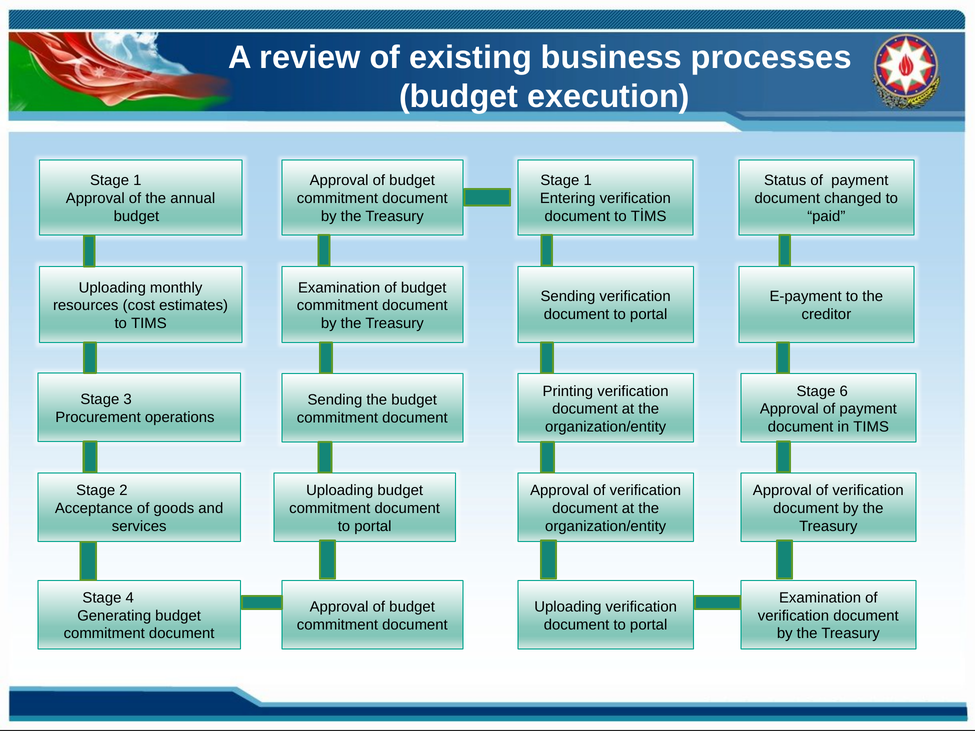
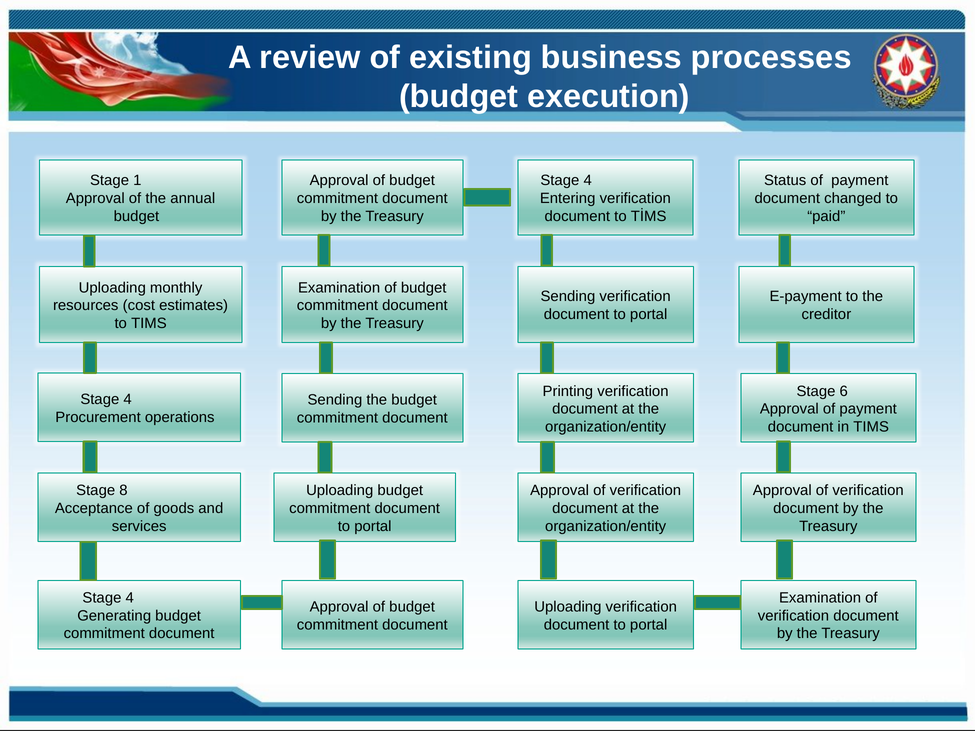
1 at (588, 181): 1 -> 4
3 at (128, 400): 3 -> 4
2: 2 -> 8
